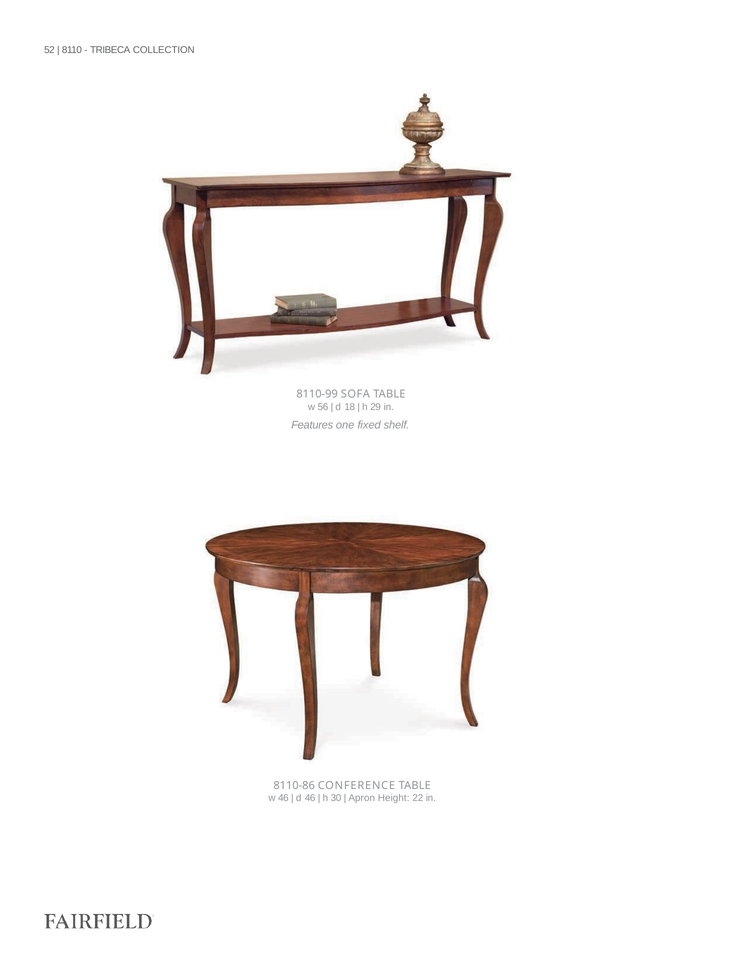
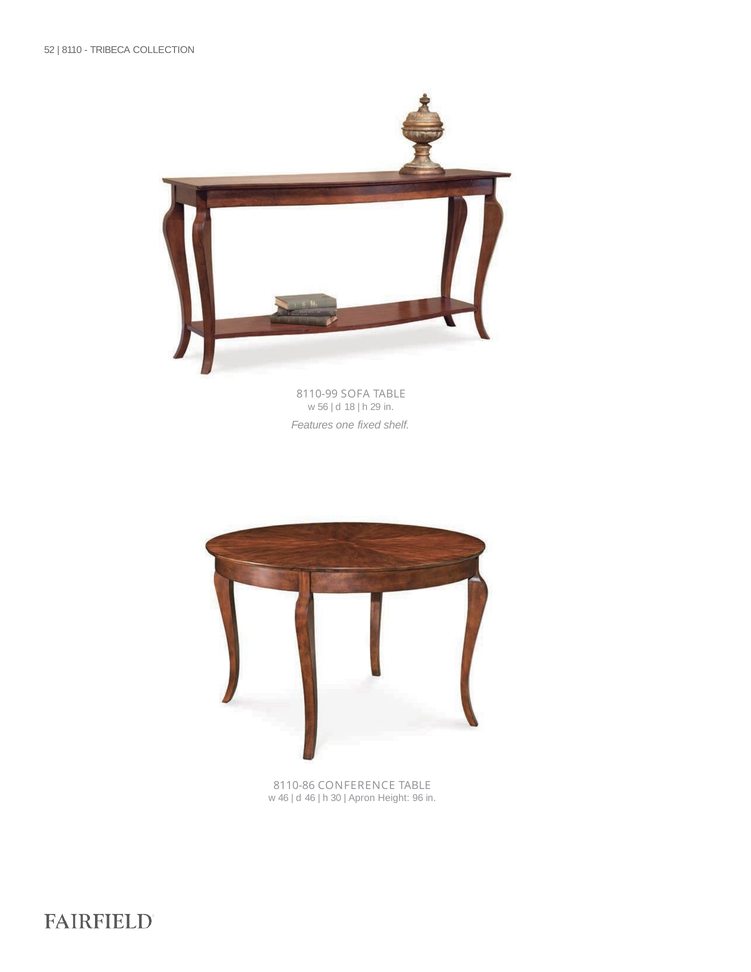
22: 22 -> 96
